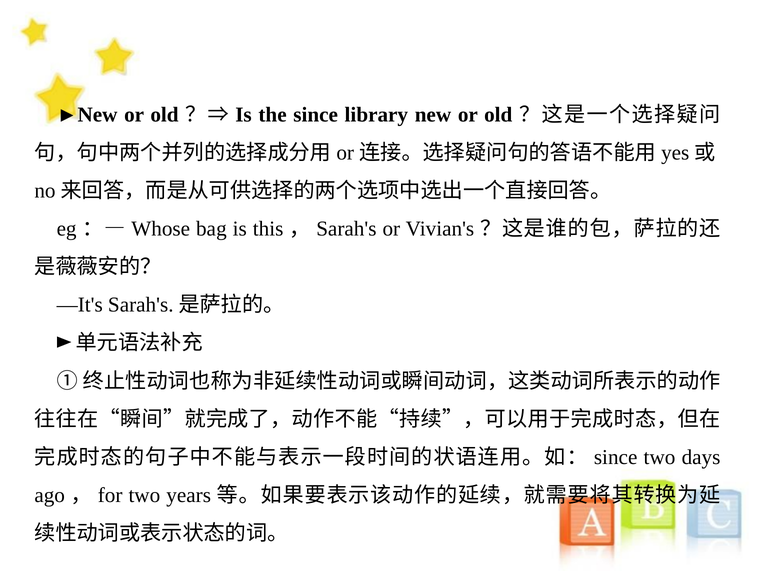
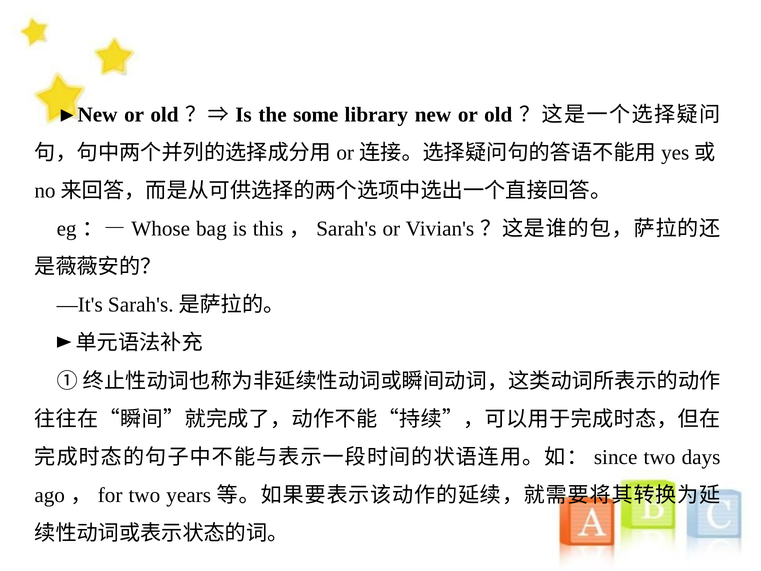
the since: since -> some
